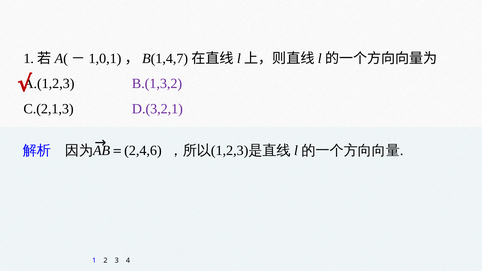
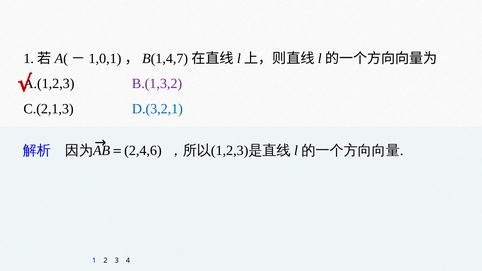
D.(3,2,1 colour: purple -> blue
